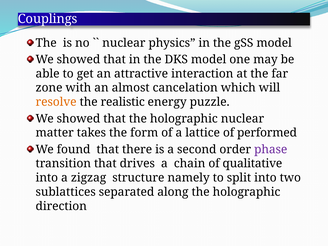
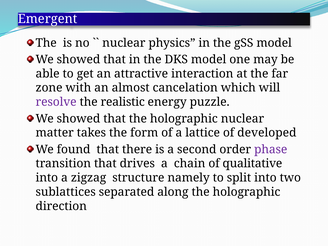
Couplings: Couplings -> Emergent
resolve colour: orange -> purple
performed: performed -> developed
